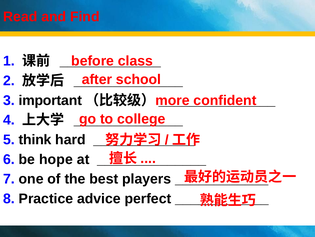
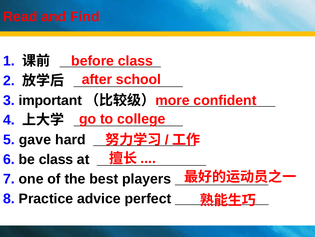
think: think -> gave
be hope: hope -> class
